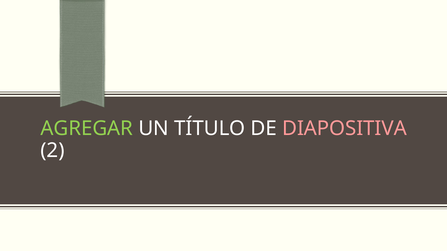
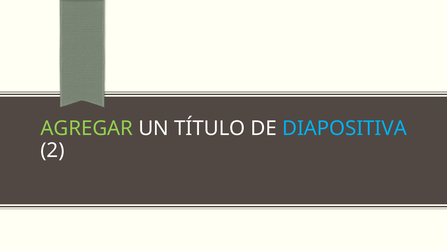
DIAPOSITIVA colour: pink -> light blue
